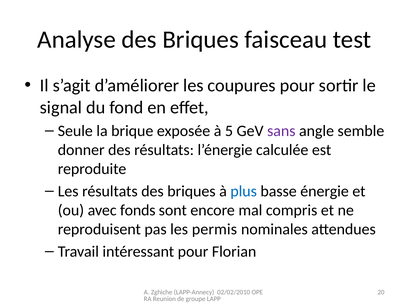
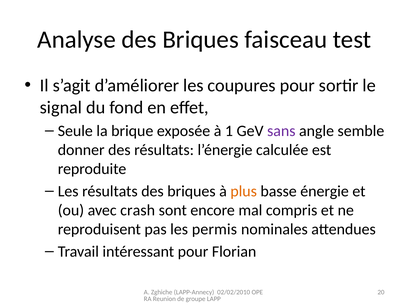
5: 5 -> 1
plus colour: blue -> orange
fonds: fonds -> crash
